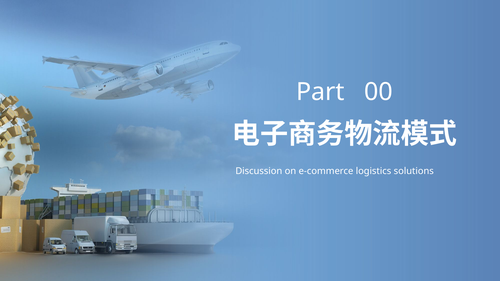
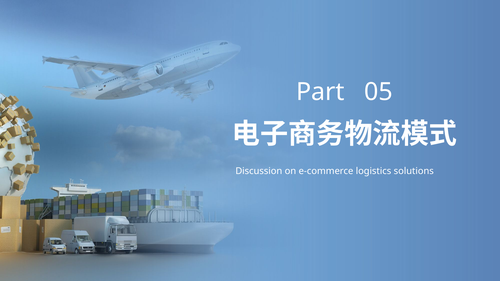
00: 00 -> 05
